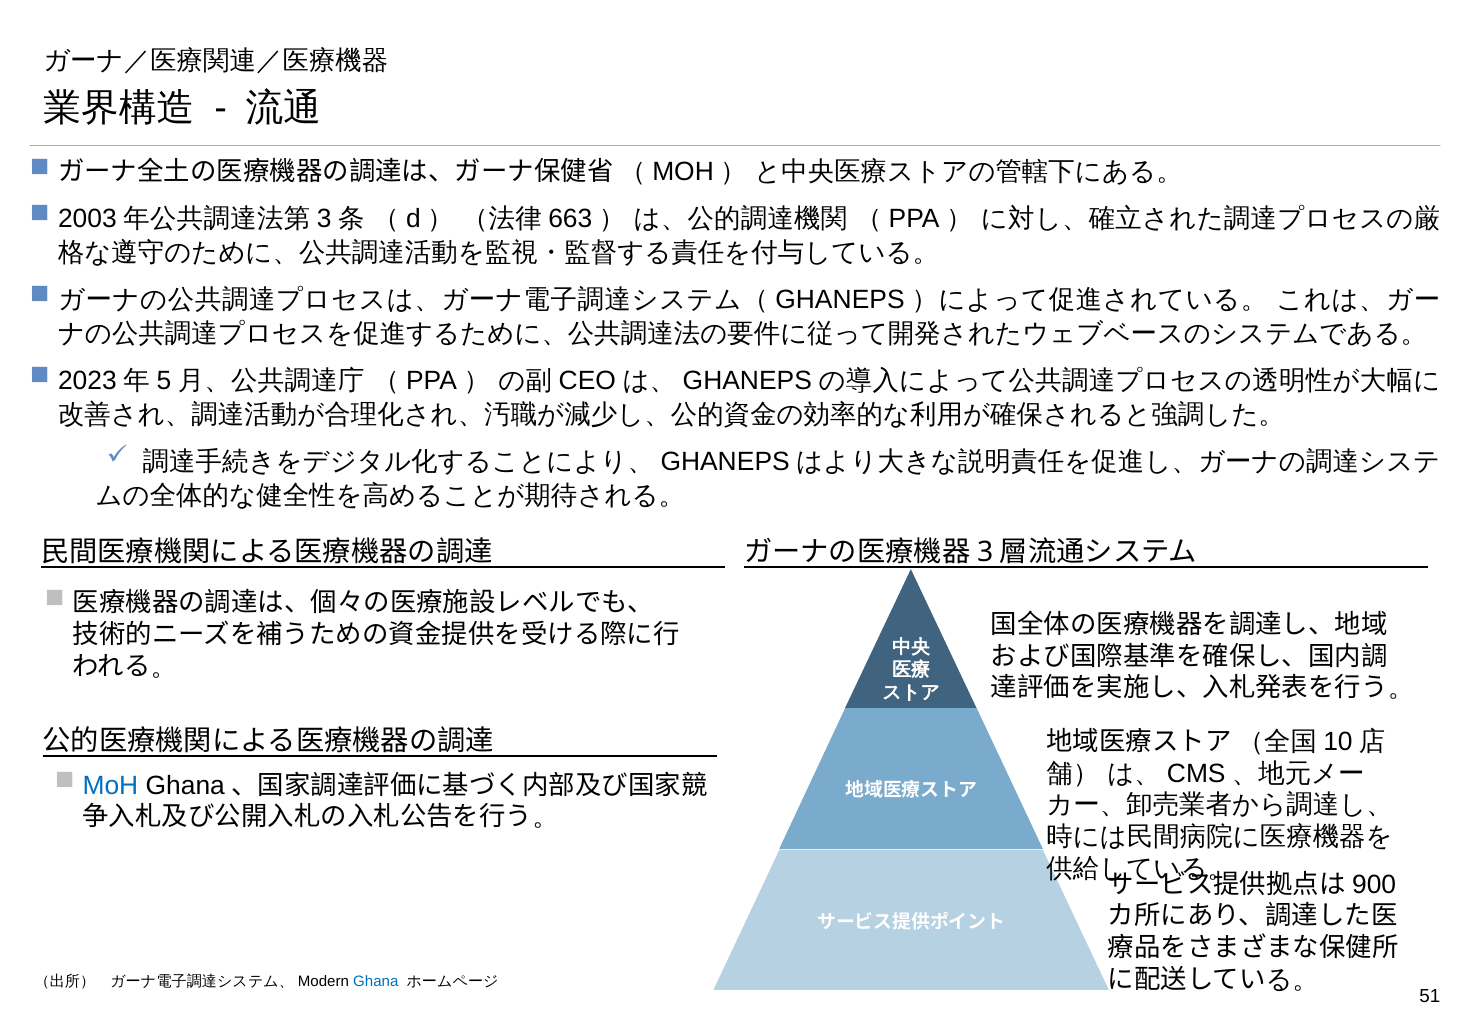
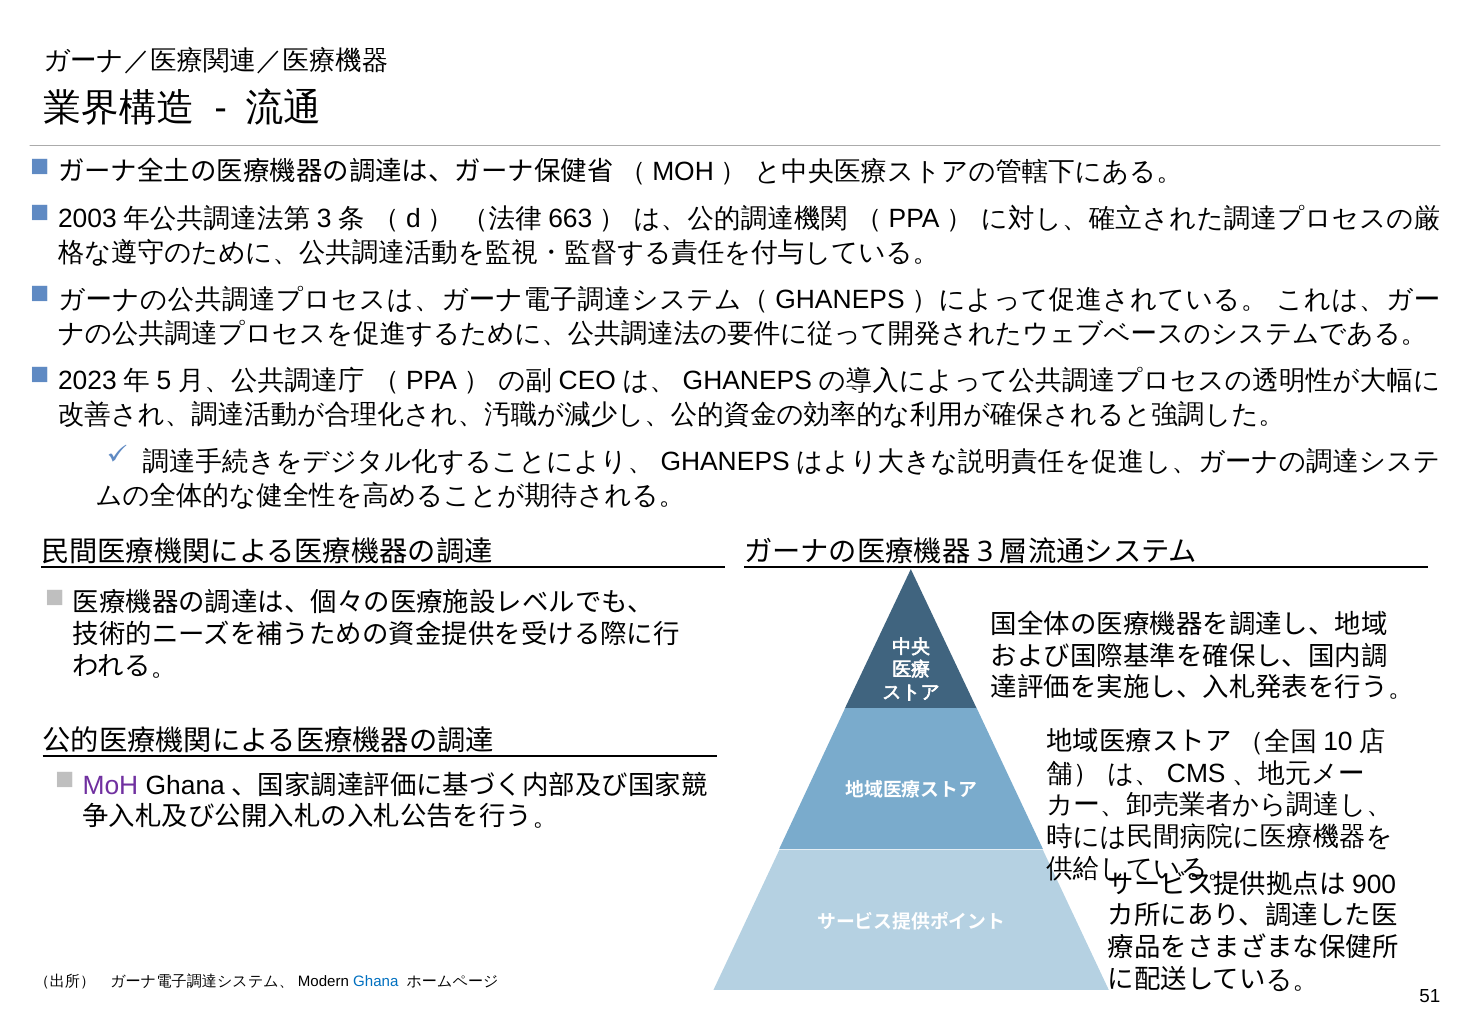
MoH colour: blue -> purple
